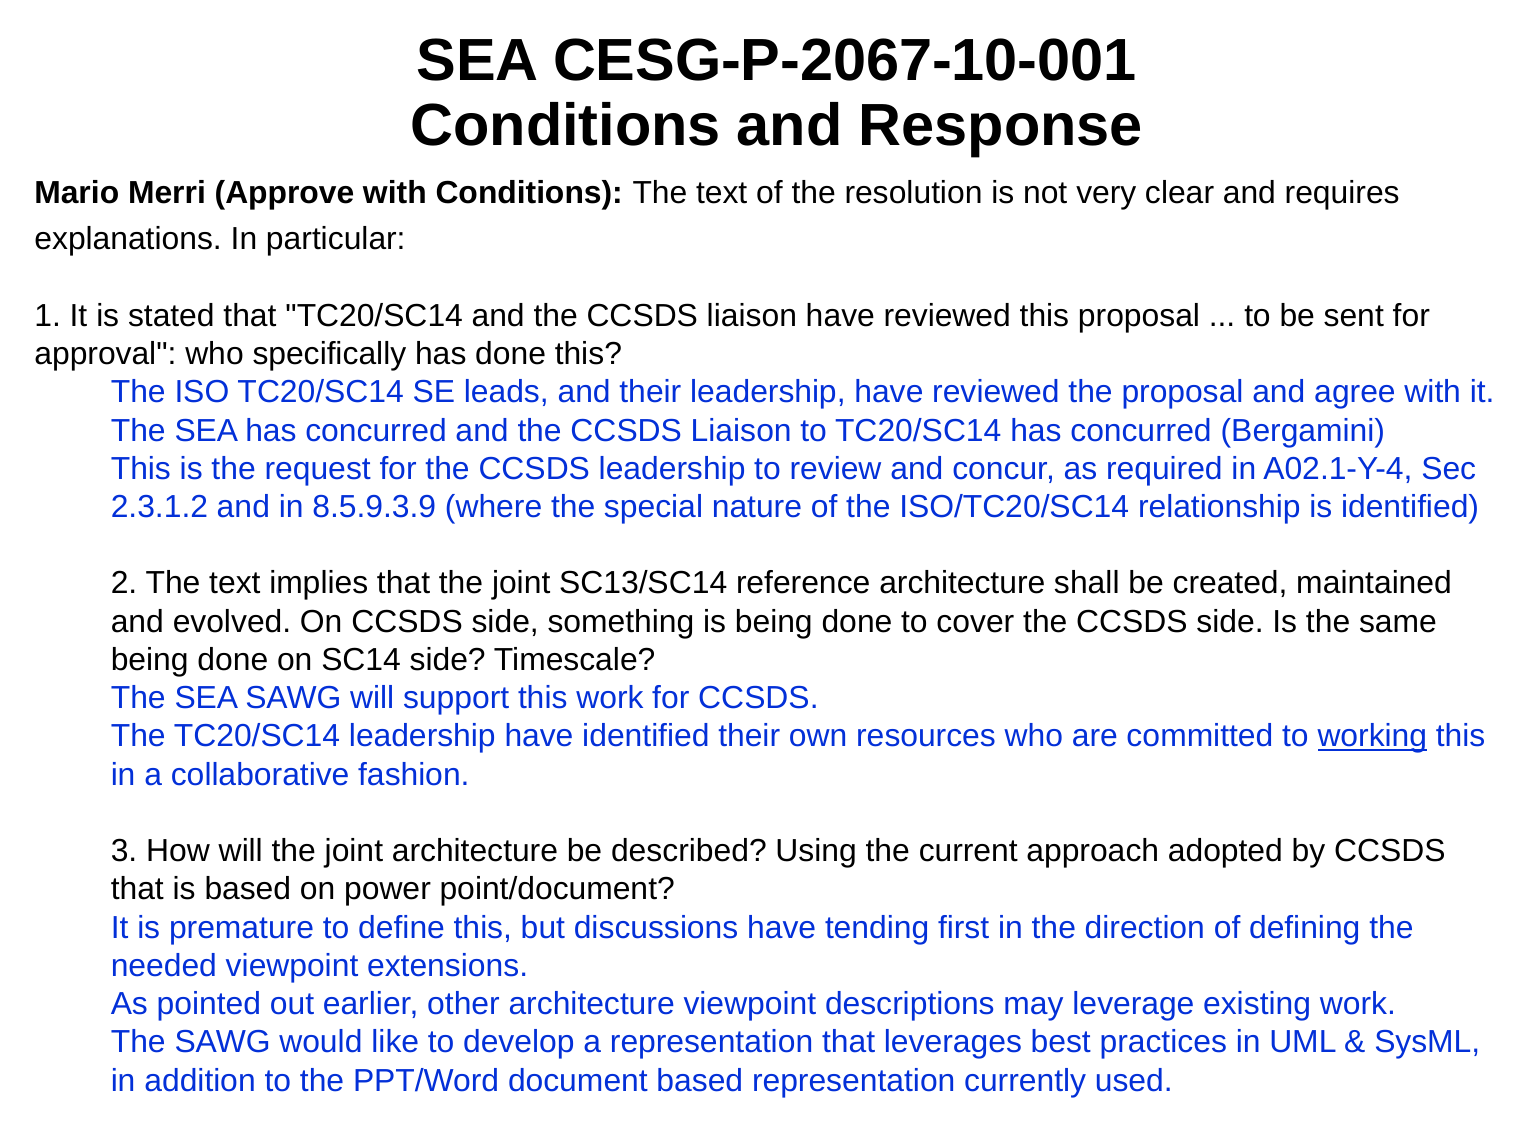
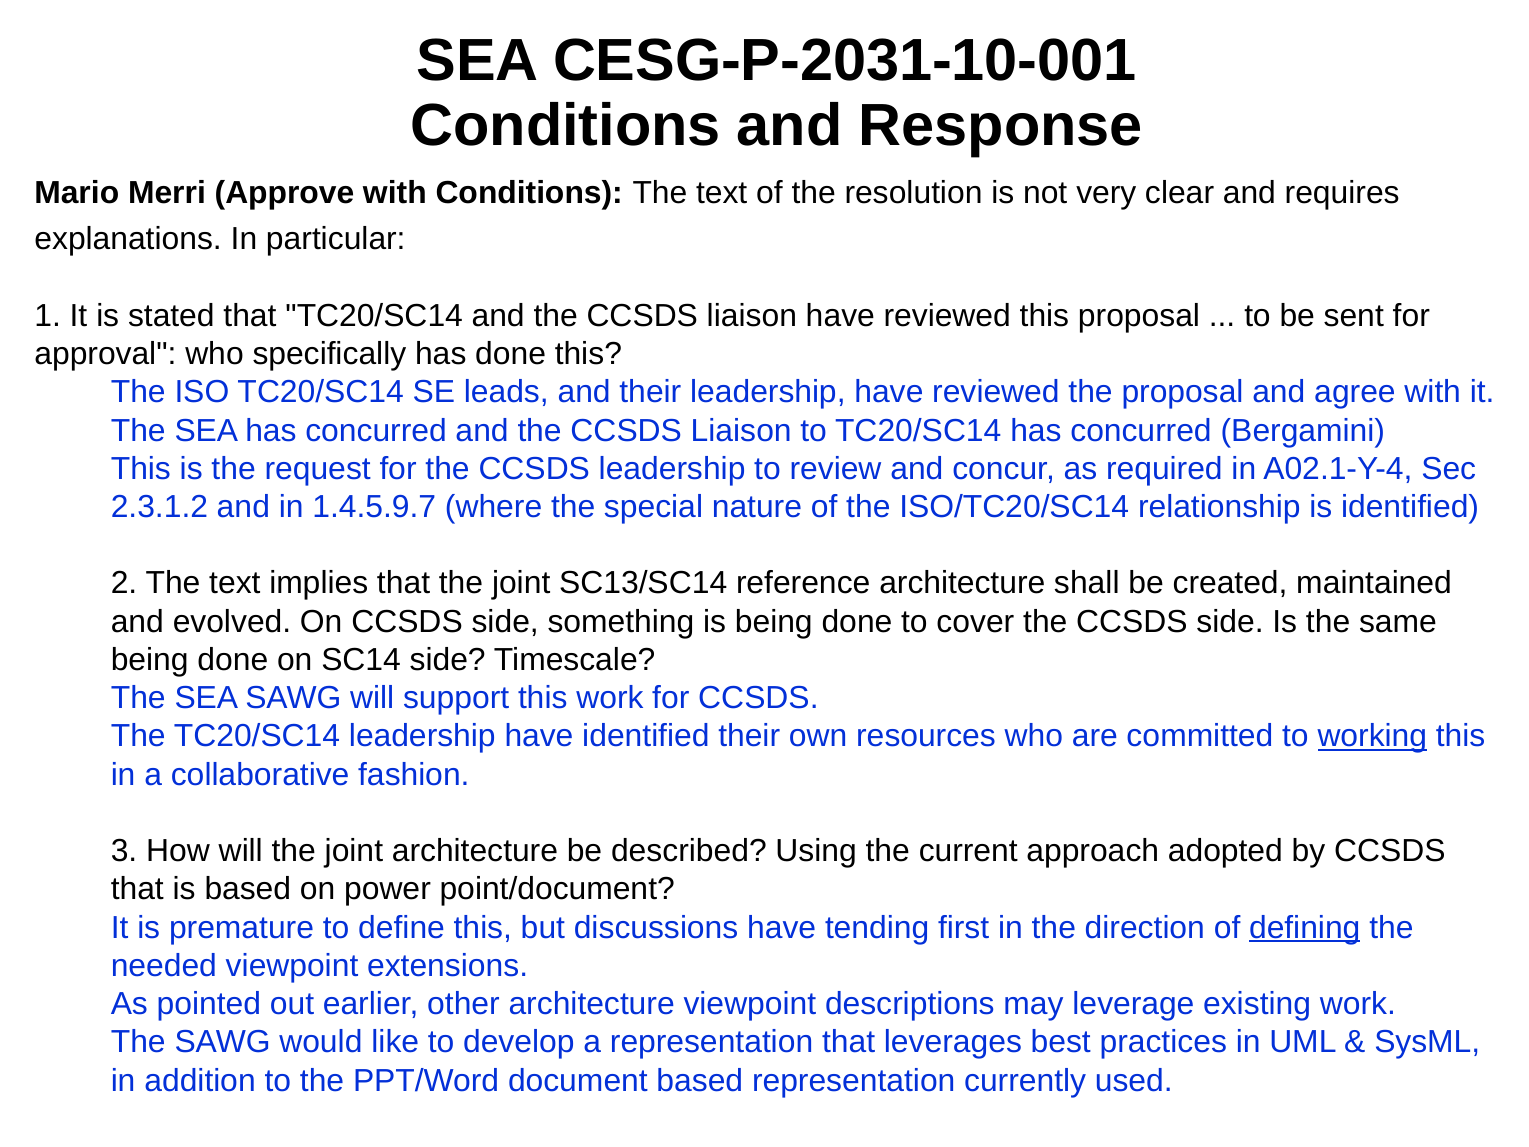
CESG-P-2067-10-001: CESG-P-2067-10-001 -> CESG-P-2031-10-001
8.5.9.3.9: 8.5.9.3.9 -> 1.4.5.9.7
defining underline: none -> present
